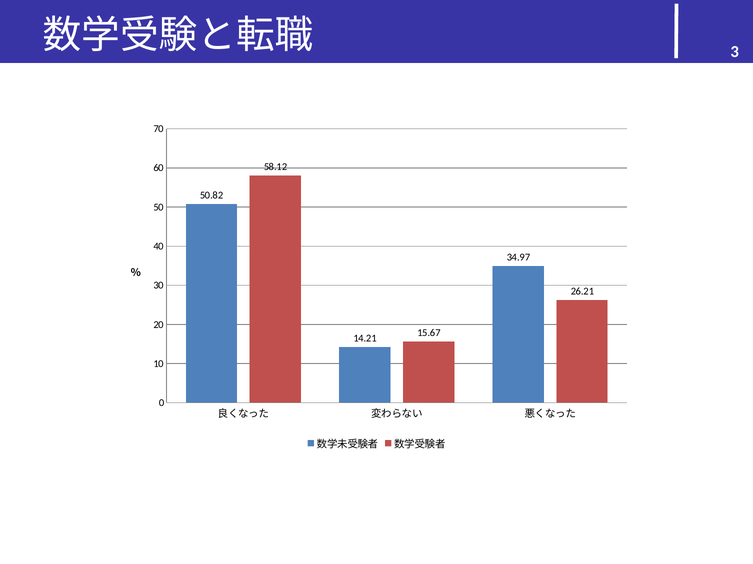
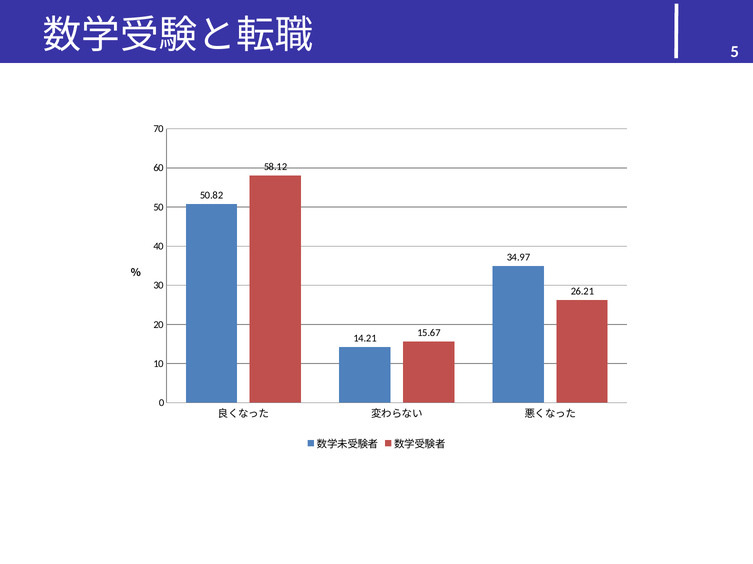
3: 3 -> 5
